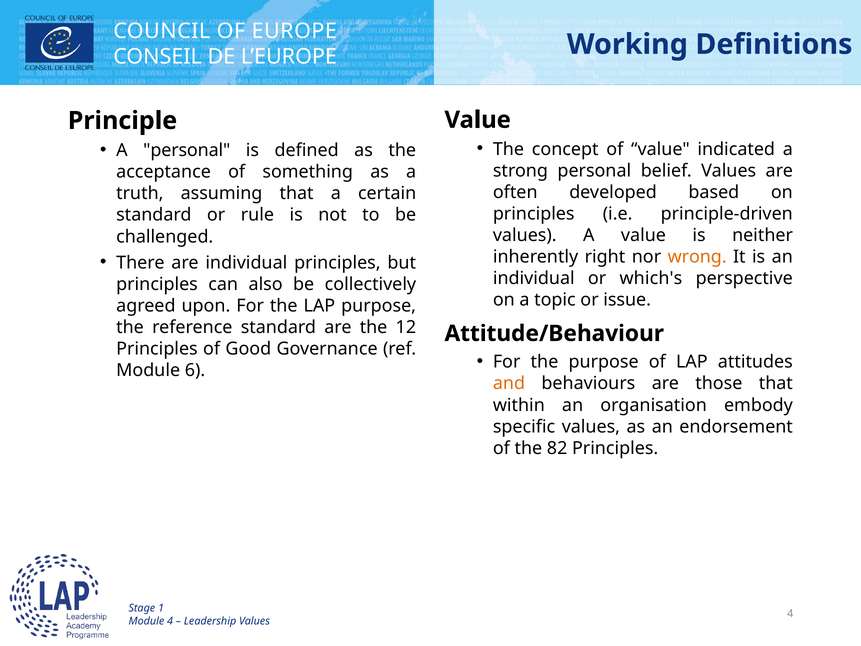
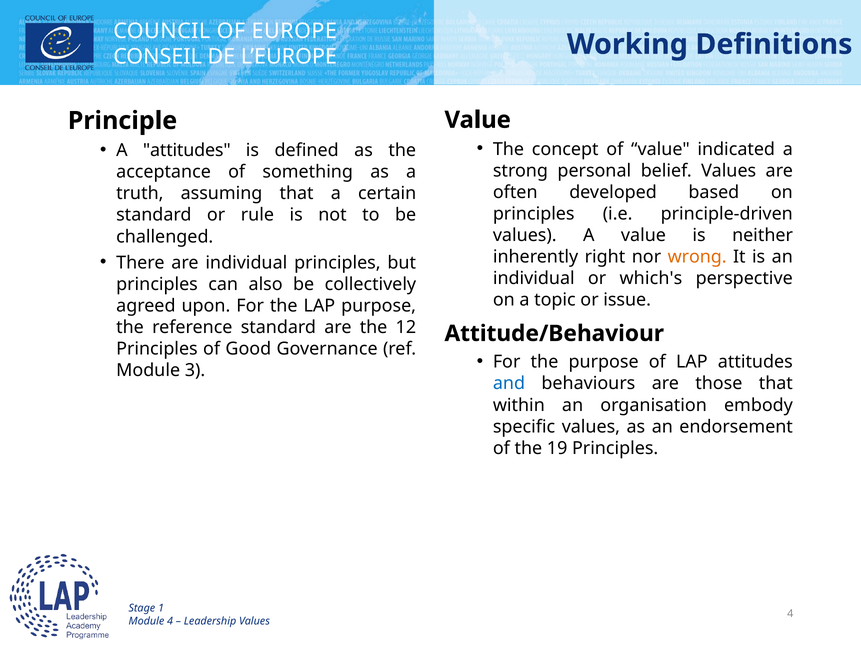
A personal: personal -> attitudes
6: 6 -> 3
and colour: orange -> blue
82: 82 -> 19
